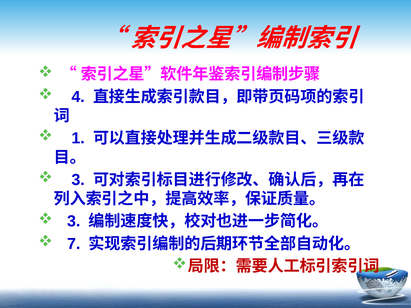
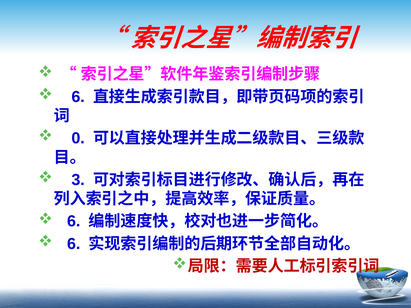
4 at (78, 97): 4 -> 6
1: 1 -> 0
3 at (74, 222): 3 -> 6
7 at (74, 244): 7 -> 6
